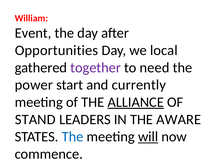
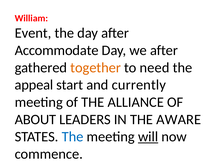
Opportunities: Opportunities -> Accommodate
we local: local -> after
together colour: purple -> orange
power: power -> appeal
ALLIANCE underline: present -> none
STAND: STAND -> ABOUT
